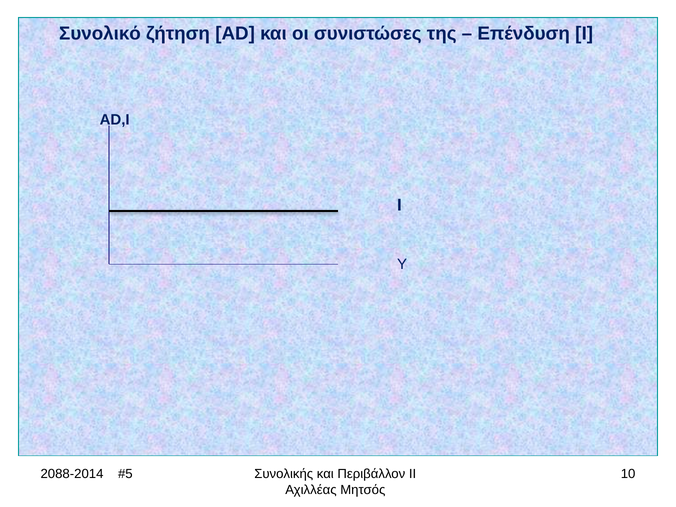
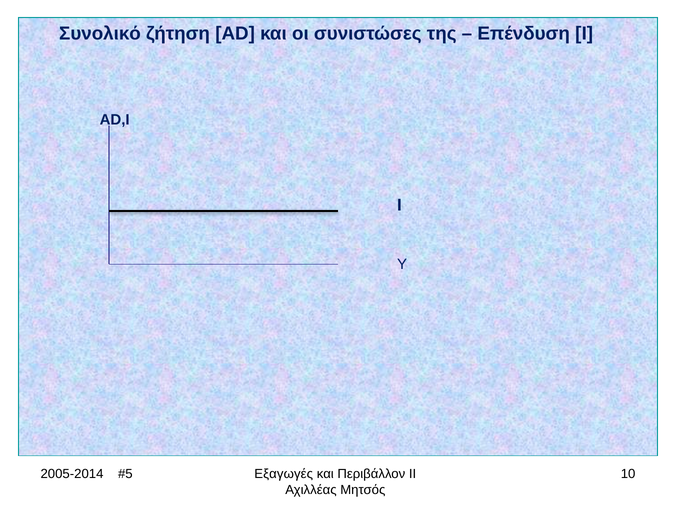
2088-2014: 2088-2014 -> 2005-2014
Συνολικής: Συνολικής -> Εξαγωγές
